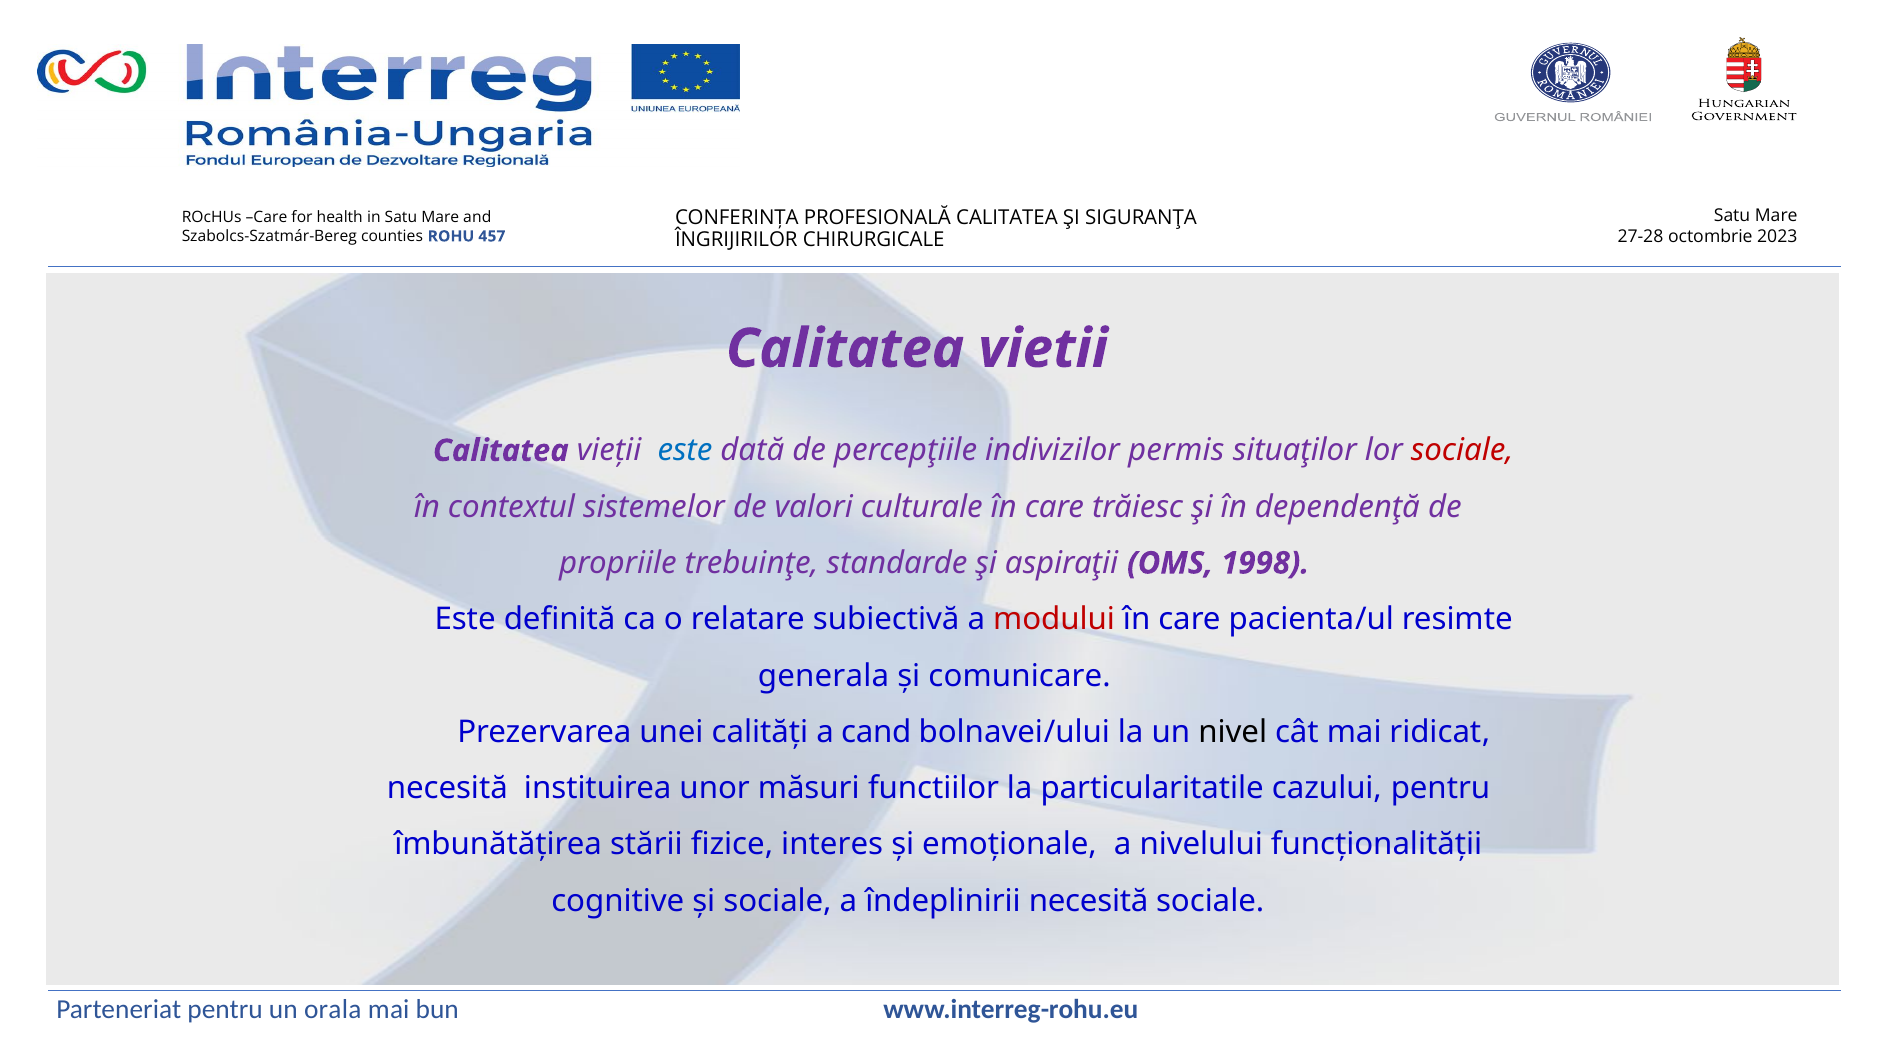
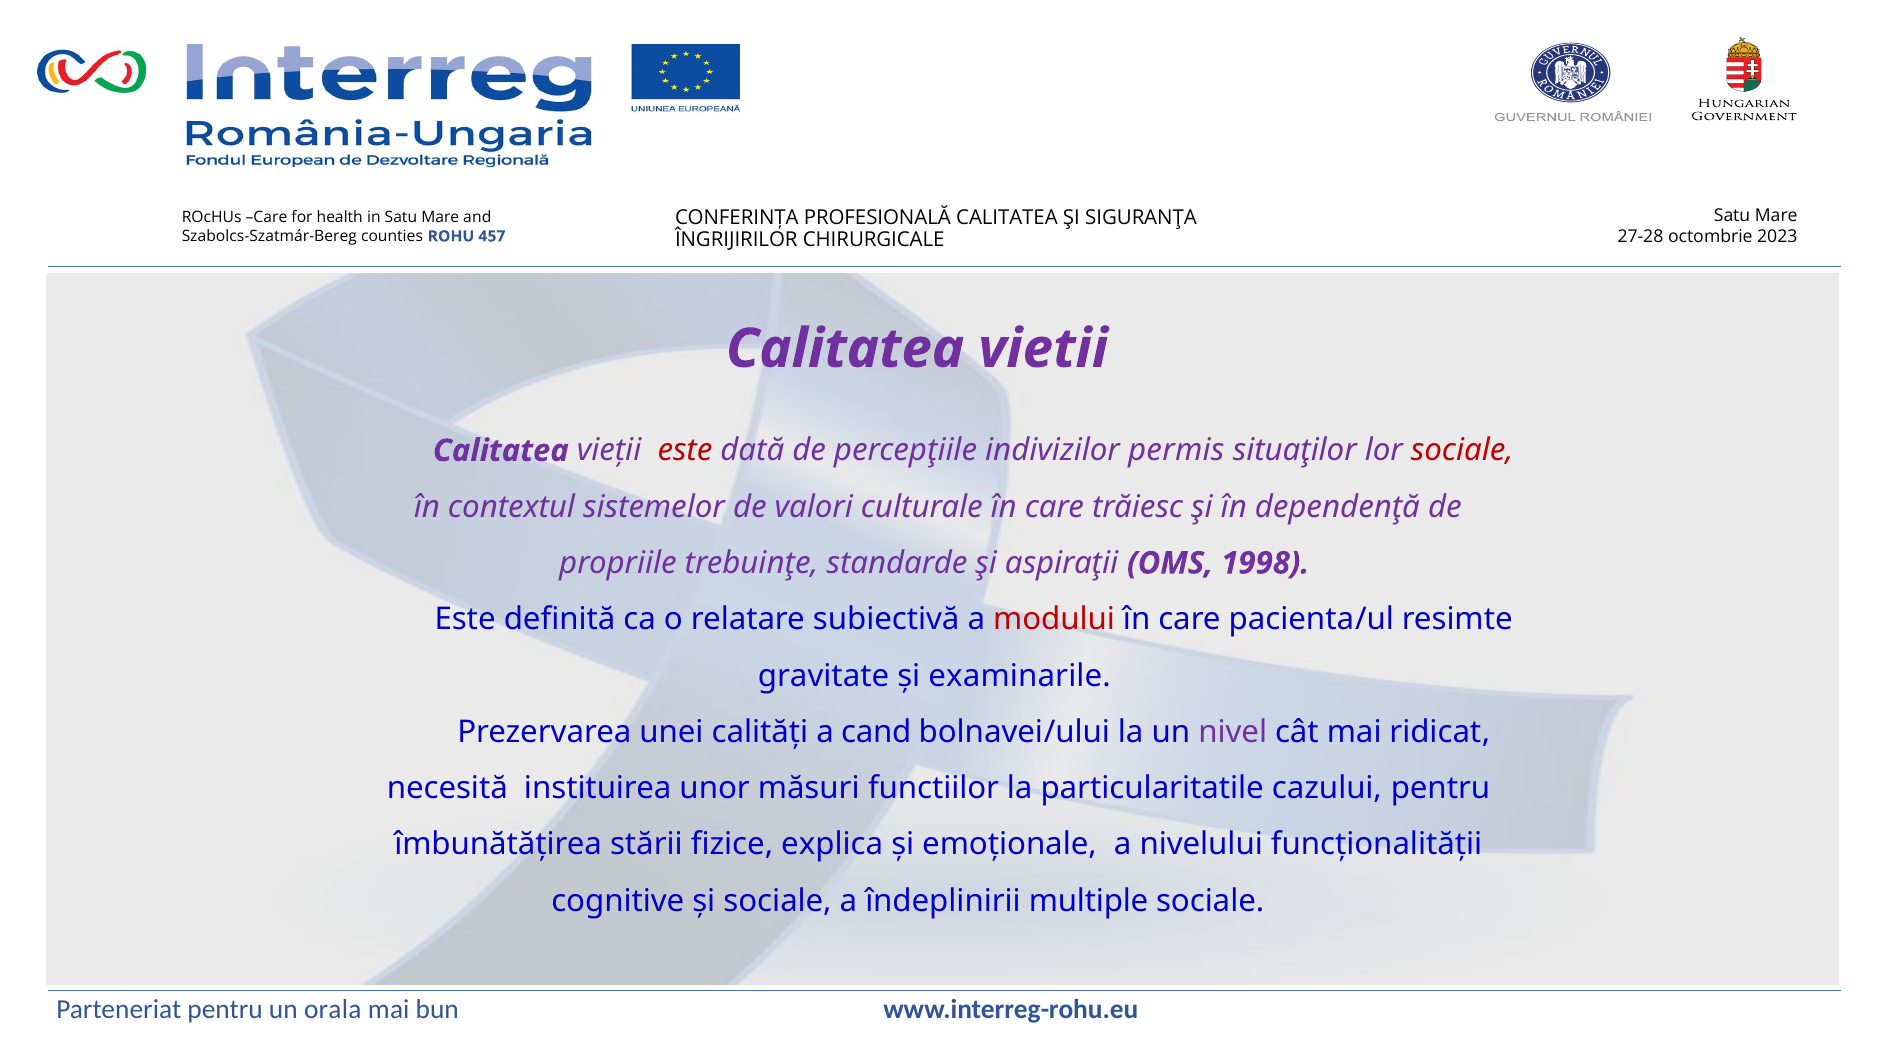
este at (685, 451) colour: blue -> red
generala: generala -> gravitate
comunicare: comunicare -> examinarile
nivel colour: black -> purple
interes: interes -> explica
îndeplinirii necesită: necesită -> multiple
